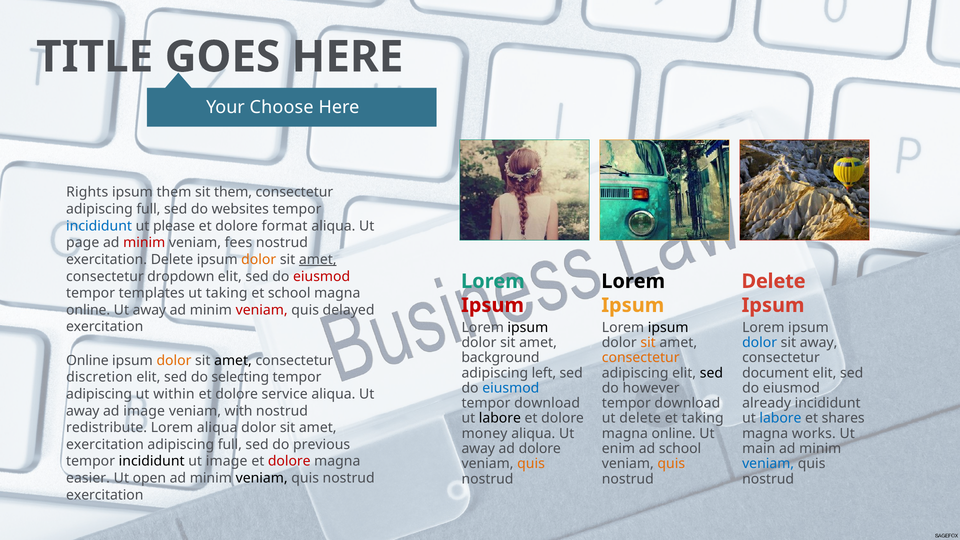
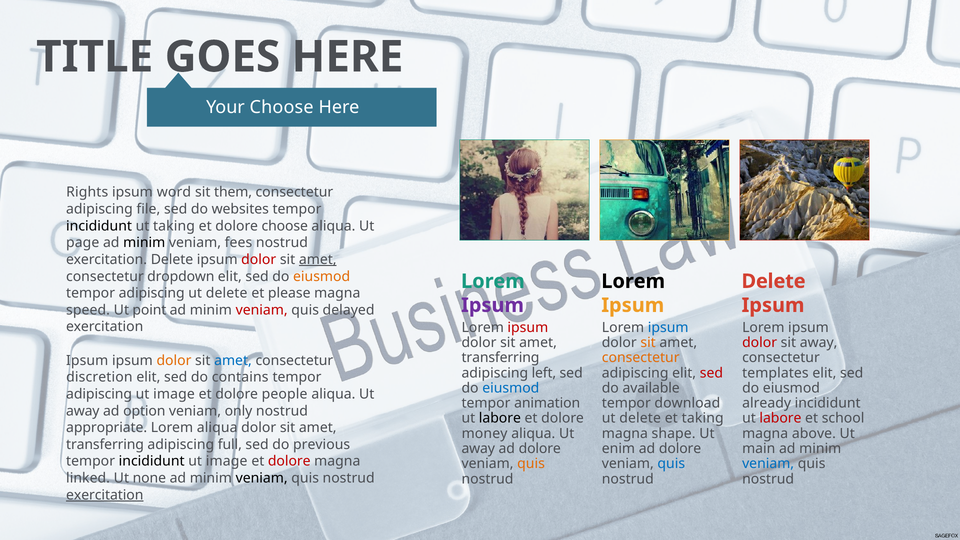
ipsum them: them -> word
full at (148, 209): full -> file
incididunt at (99, 226) colour: blue -> black
ut please: please -> taking
dolore format: format -> choose
minim at (144, 243) colour: red -> black
dolor at (259, 260) colour: orange -> red
eiusmod at (322, 276) colour: red -> orange
templates at (152, 293): templates -> adipiscing
taking at (227, 293): taking -> delete
et school: school -> please
Ipsum at (492, 305) colour: red -> purple
online at (88, 310): online -> speed
away at (149, 310): away -> point
ipsum at (528, 328) colour: black -> red
ipsum at (668, 328) colour: black -> blue
dolor at (760, 343) colour: blue -> red
background at (500, 358): background -> transferring
Online at (87, 360): Online -> Ipsum
amet at (233, 360) colour: black -> blue
sed at (711, 373) colour: black -> red
document: document -> templates
selecting: selecting -> contains
however: however -> available
within at (174, 394): within -> image
service: service -> people
download at (547, 403): download -> animation
ad image: image -> option
with: with -> only
labore at (780, 418) colour: blue -> red
shares: shares -> school
redistribute: redistribute -> appropriate
online at (674, 433): online -> shape
works: works -> above
exercitation at (105, 444): exercitation -> transferring
enim ad school: school -> dolore
quis at (671, 464) colour: orange -> blue
easier: easier -> linked
open: open -> none
exercitation at (105, 495) underline: none -> present
